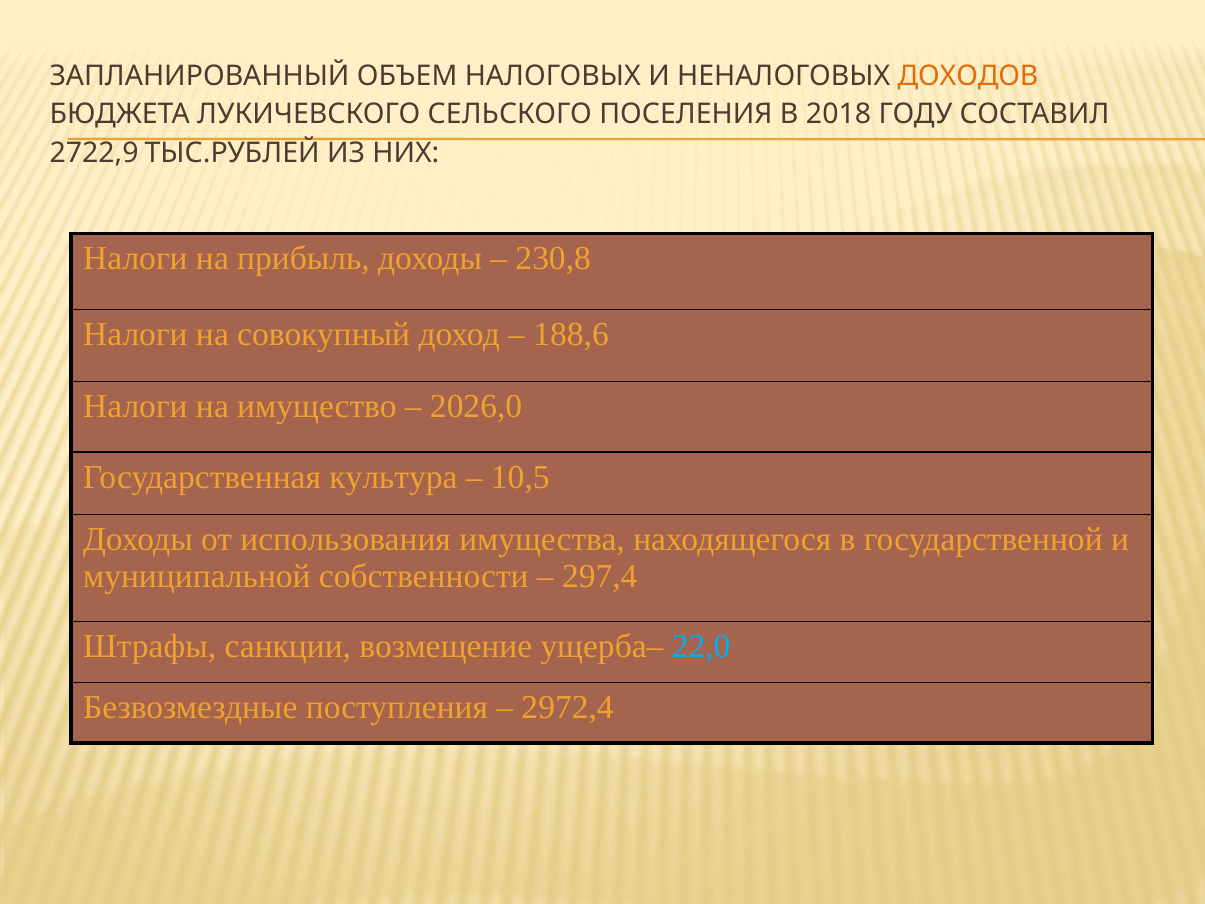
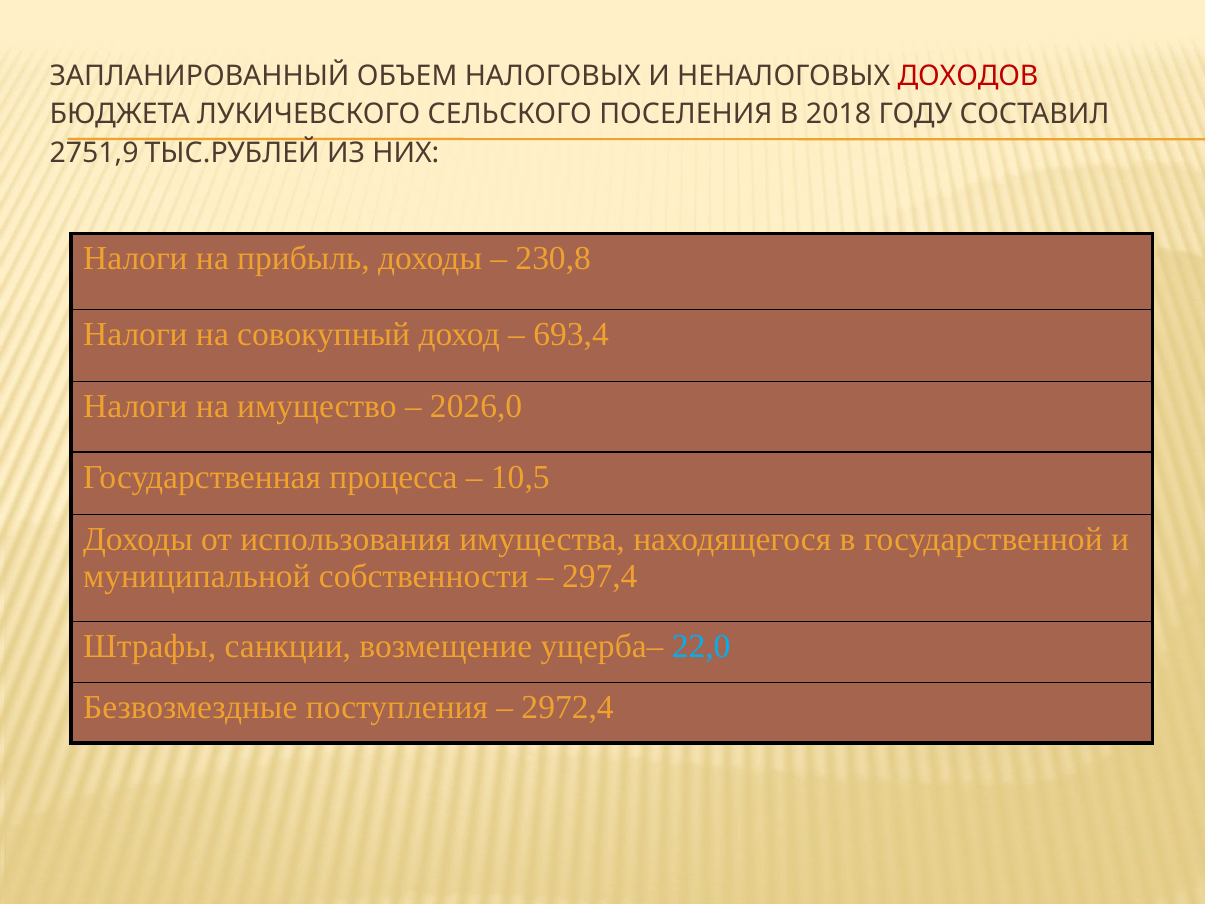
ДОХОДОВ colour: orange -> red
2722,9: 2722,9 -> 2751,9
188,6: 188,6 -> 693,4
культура: культура -> процесса
